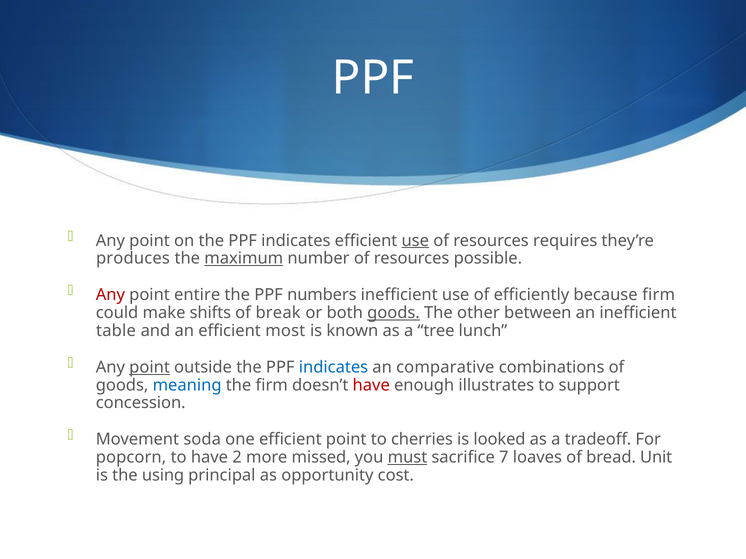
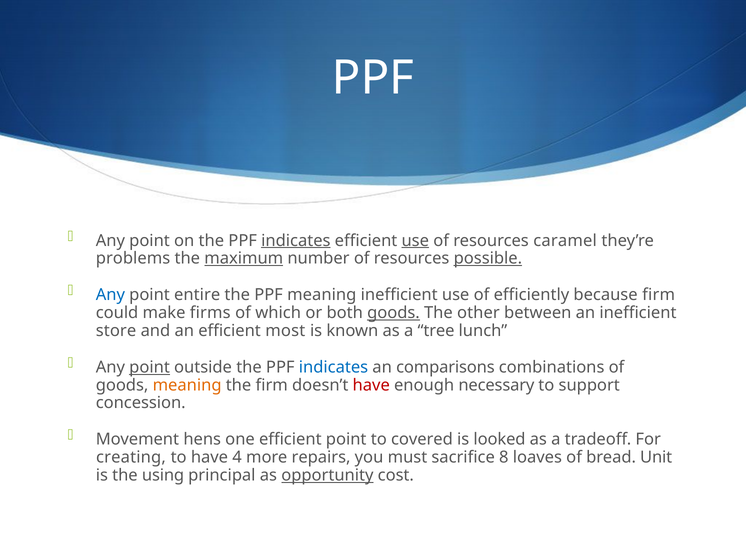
indicates at (296, 241) underline: none -> present
requires: requires -> caramel
produces: produces -> problems
possible underline: none -> present
Any at (110, 295) colour: red -> blue
PPF numbers: numbers -> meaning
shifts: shifts -> firms
break: break -> which
table: table -> store
comparative: comparative -> comparisons
meaning at (187, 385) colour: blue -> orange
illustrates: illustrates -> necessary
soda: soda -> hens
cherries: cherries -> covered
popcorn: popcorn -> creating
2: 2 -> 4
missed: missed -> repairs
must underline: present -> none
7: 7 -> 8
opportunity underline: none -> present
